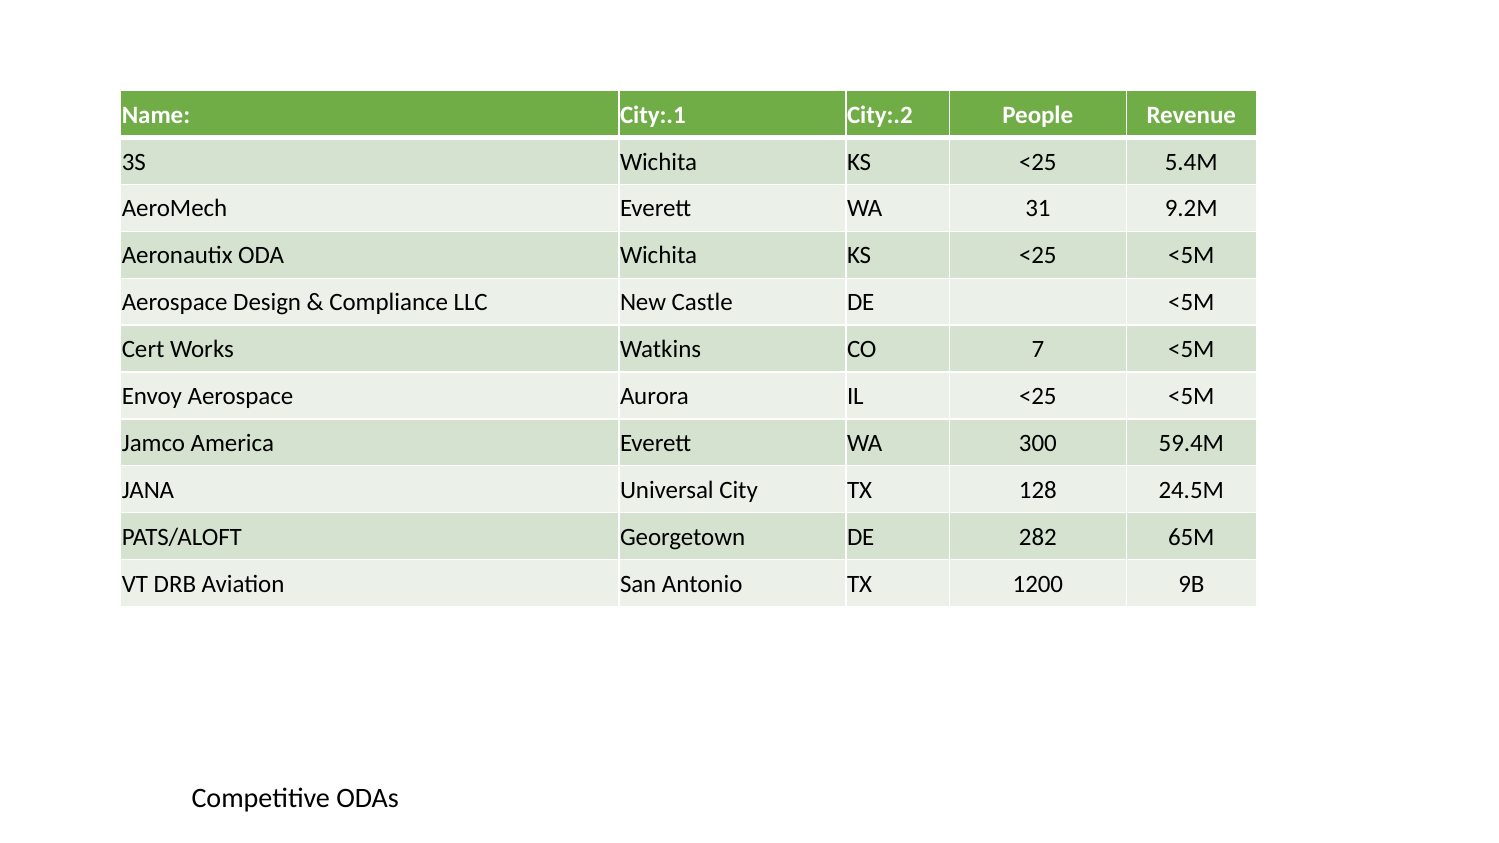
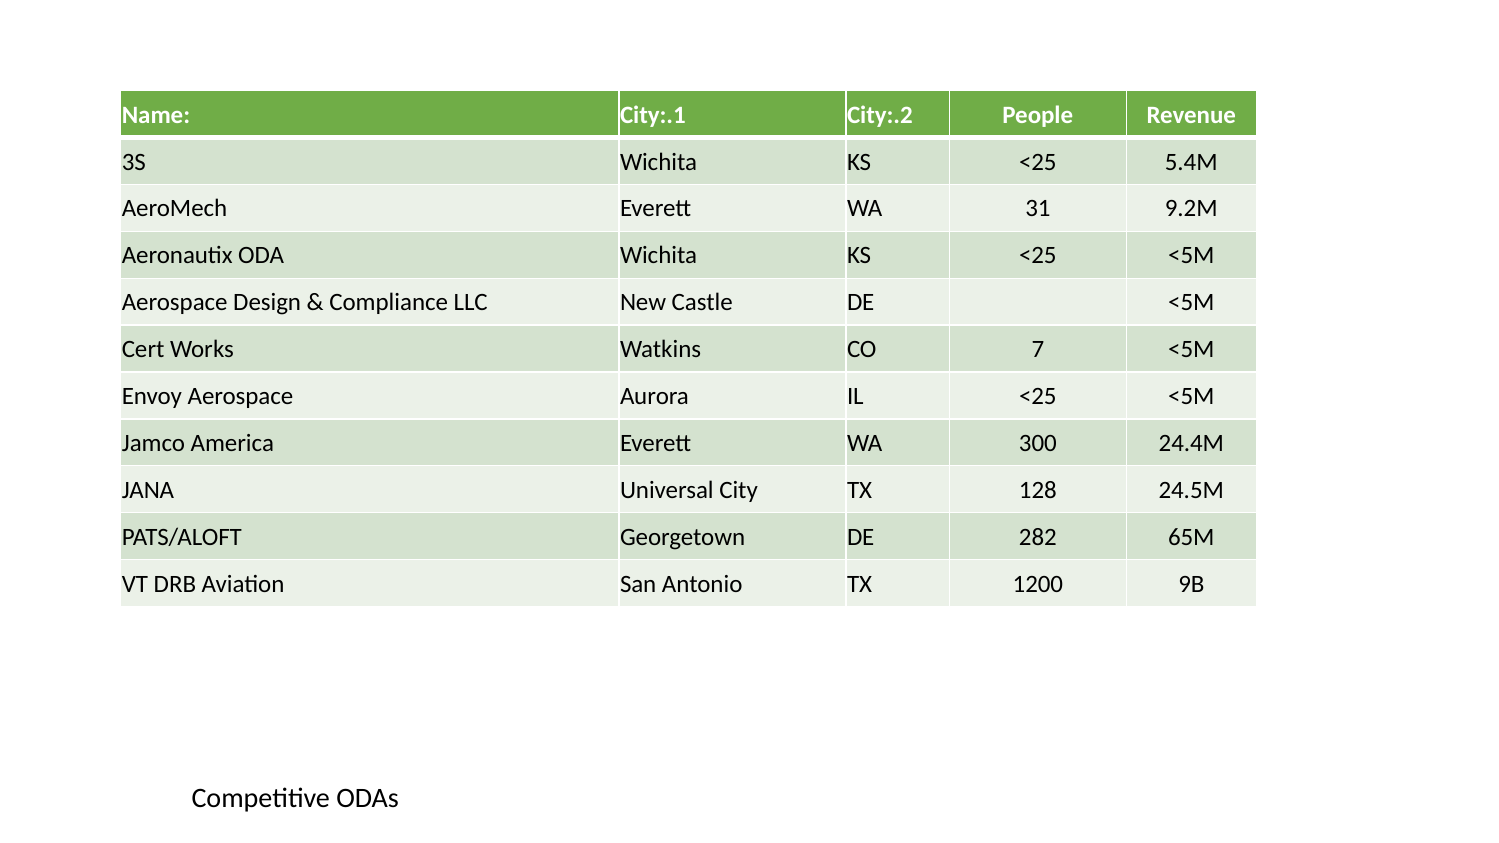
59.4M: 59.4M -> 24.4M
